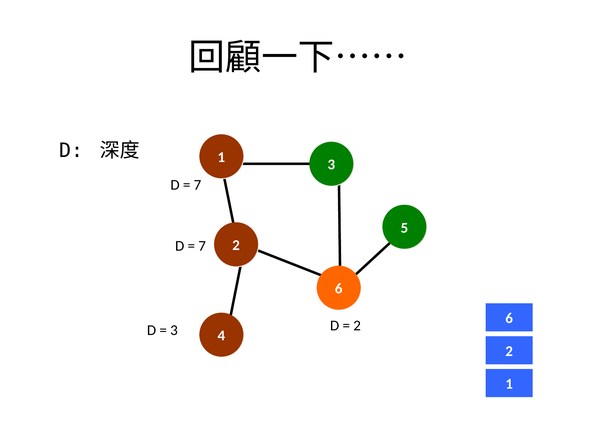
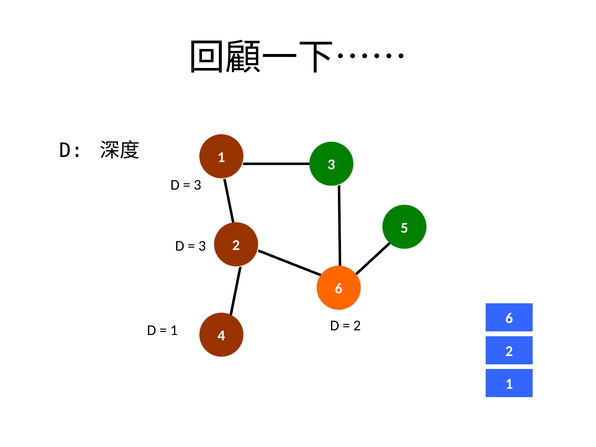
7 at (197, 185): 7 -> 3
7 at (202, 246): 7 -> 3
3 at (174, 330): 3 -> 1
